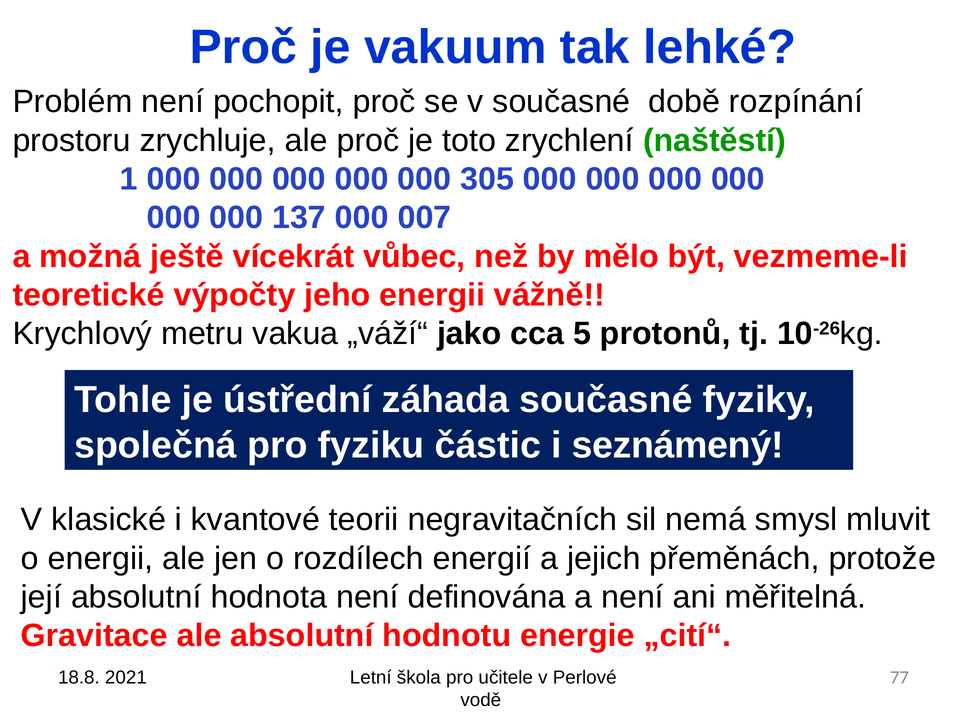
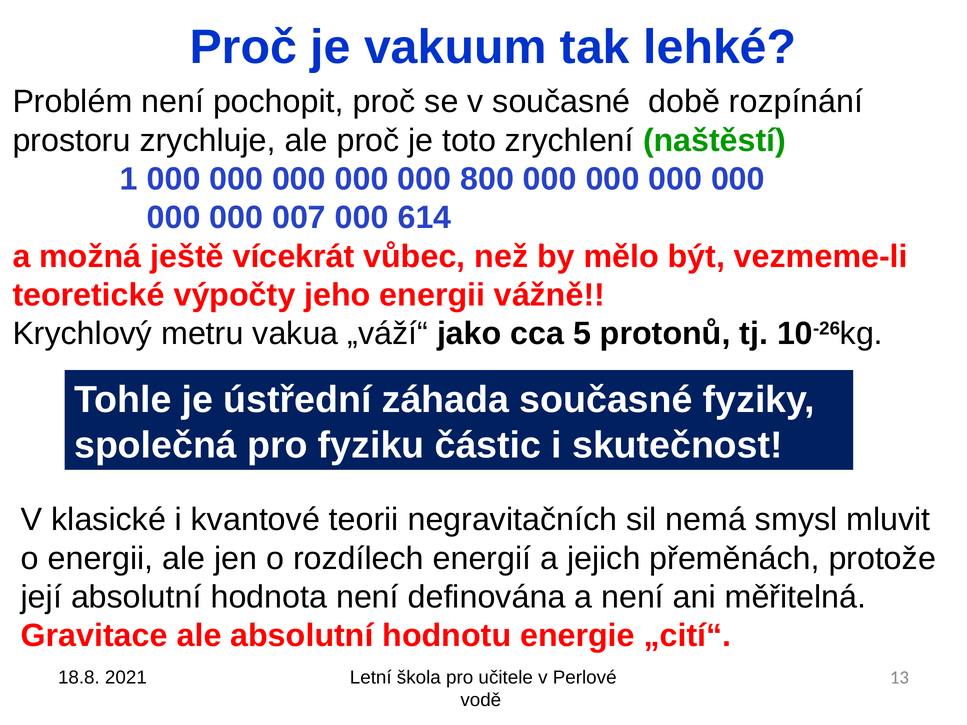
305: 305 -> 800
137: 137 -> 007
007: 007 -> 614
seznámený: seznámený -> skutečnost
77: 77 -> 13
